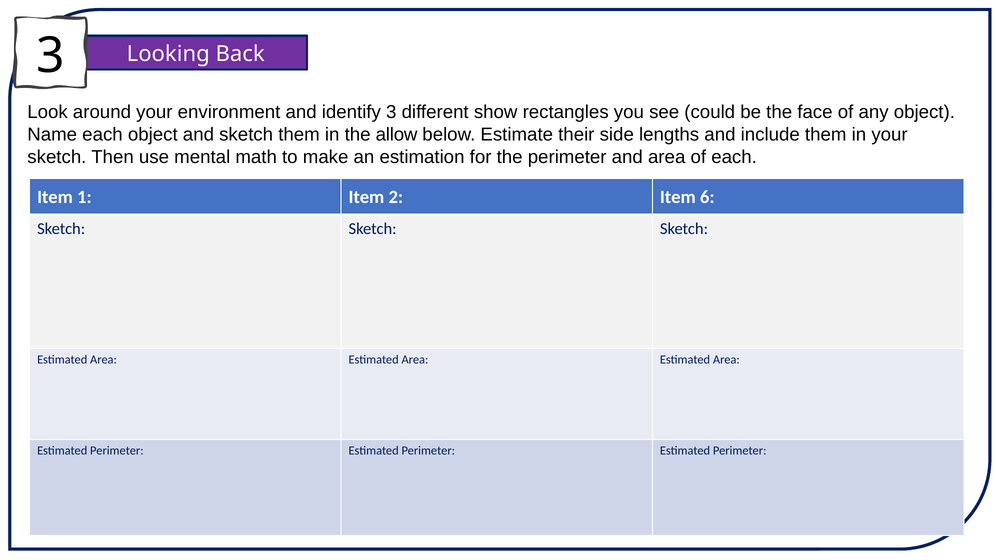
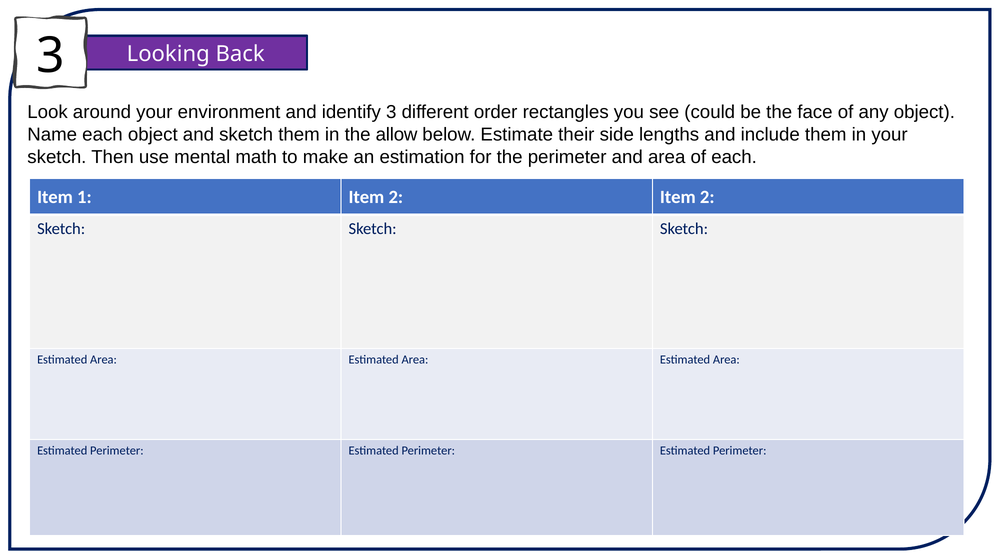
show: show -> order
2 Item 6: 6 -> 2
